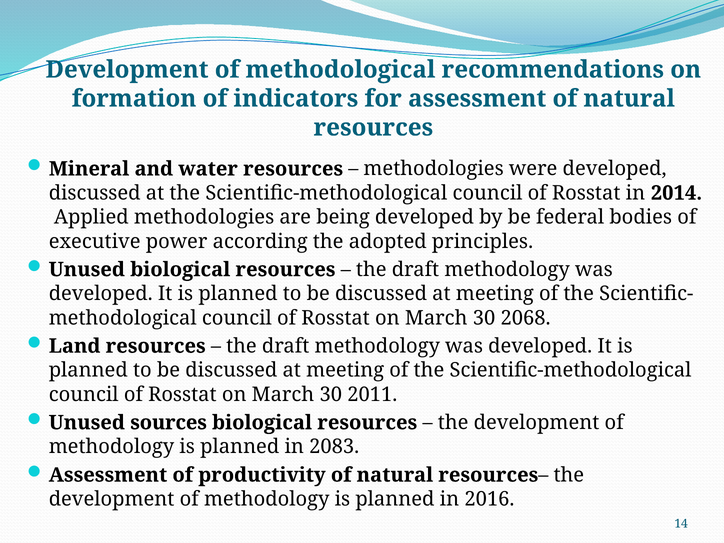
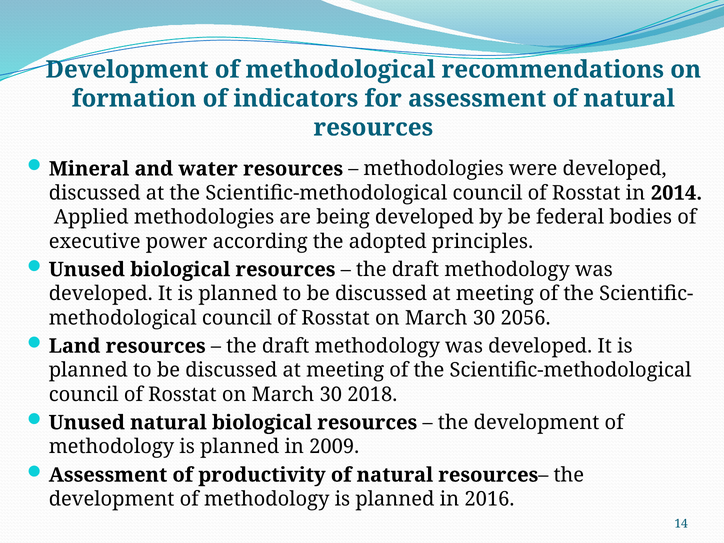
2068: 2068 -> 2056
2011: 2011 -> 2018
Unused sources: sources -> natural
2083: 2083 -> 2009
